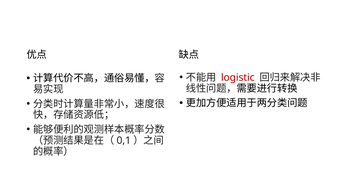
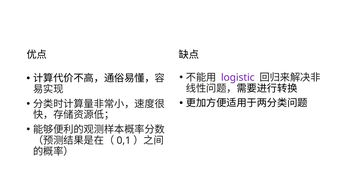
logistic colour: red -> purple
